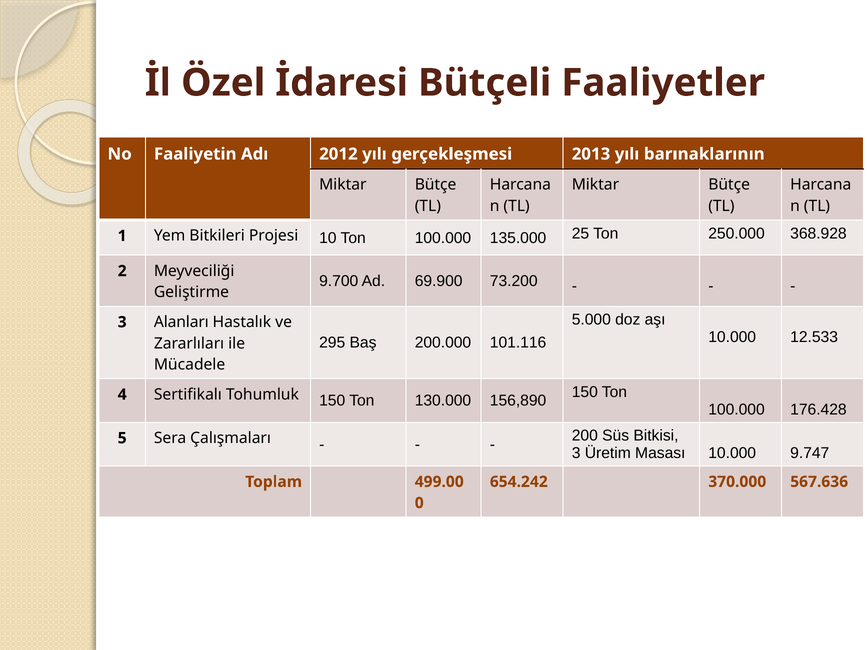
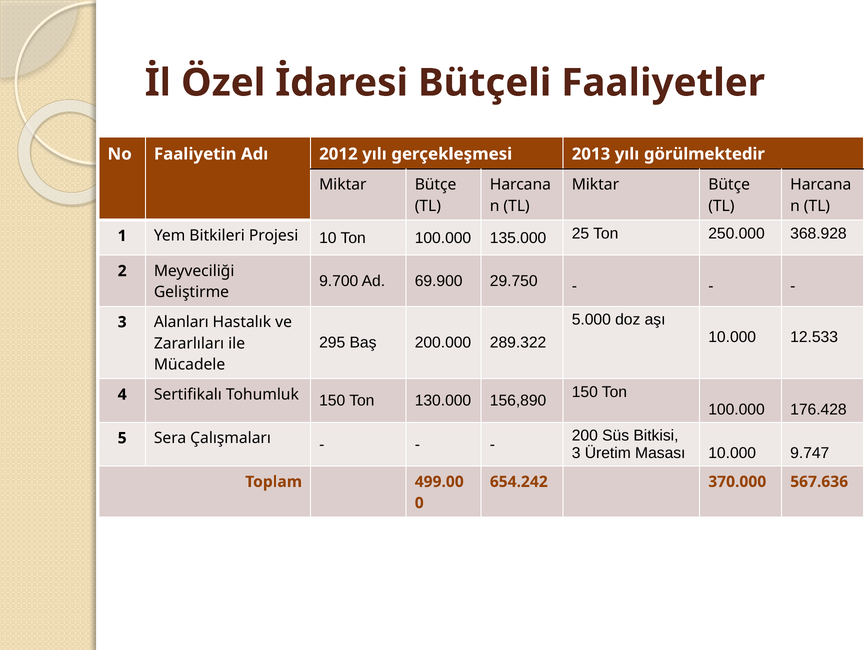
barınaklarının: barınaklarının -> görülmektedir
73.200: 73.200 -> 29.750
101.116: 101.116 -> 289.322
